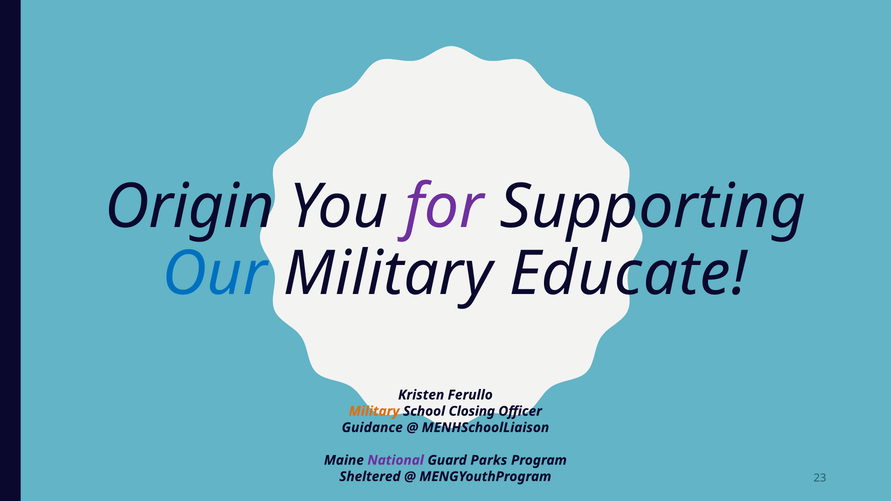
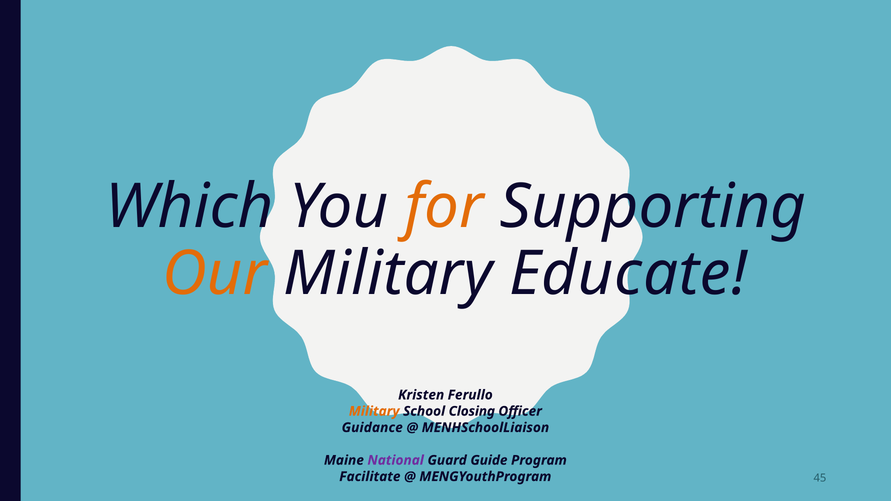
Origin: Origin -> Which
for colour: purple -> orange
Our colour: blue -> orange
Parks: Parks -> Guide
Sheltered: Sheltered -> Facilitate
23: 23 -> 45
